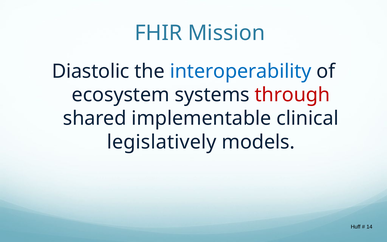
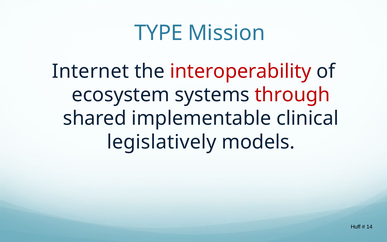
FHIR: FHIR -> TYPE
Diastolic: Diastolic -> Internet
interoperability colour: blue -> red
